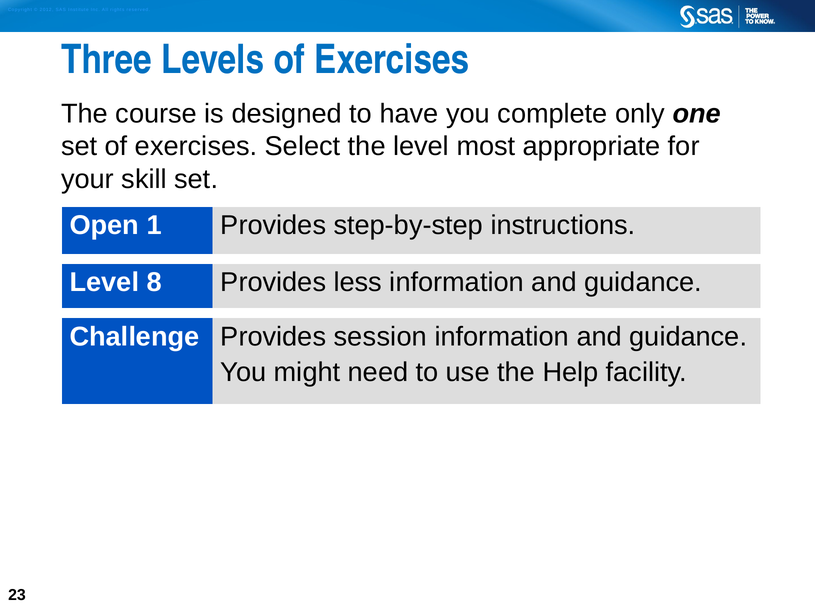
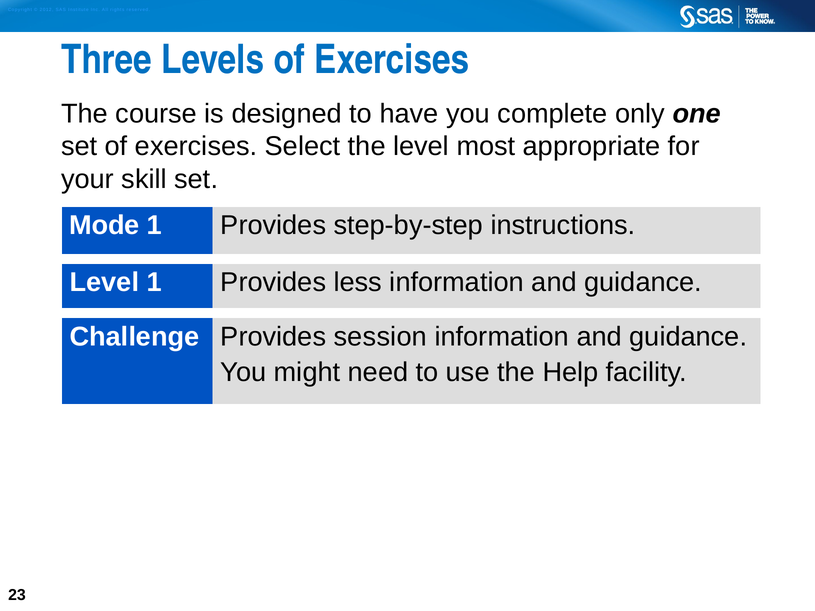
Open: Open -> Mode
Level 8: 8 -> 1
